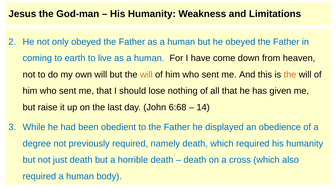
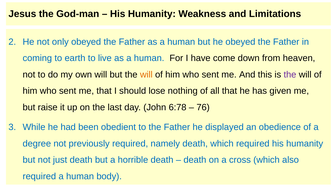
the at (290, 75) colour: orange -> purple
6:68: 6:68 -> 6:78
14: 14 -> 76
